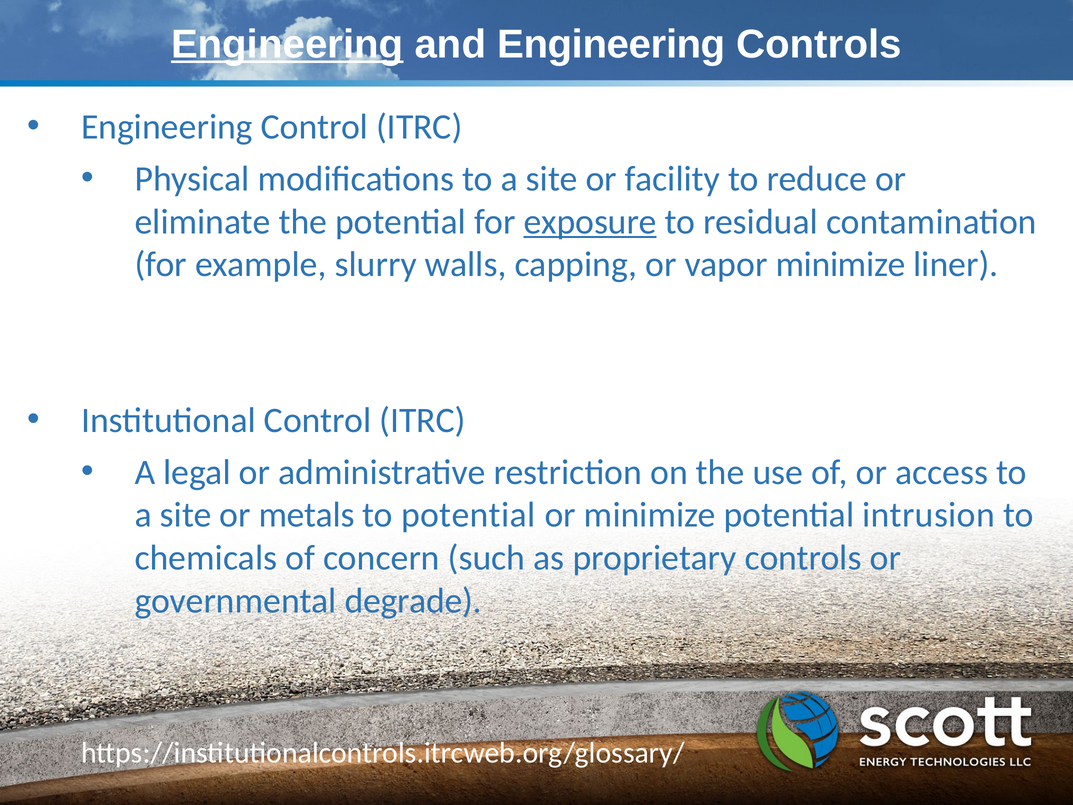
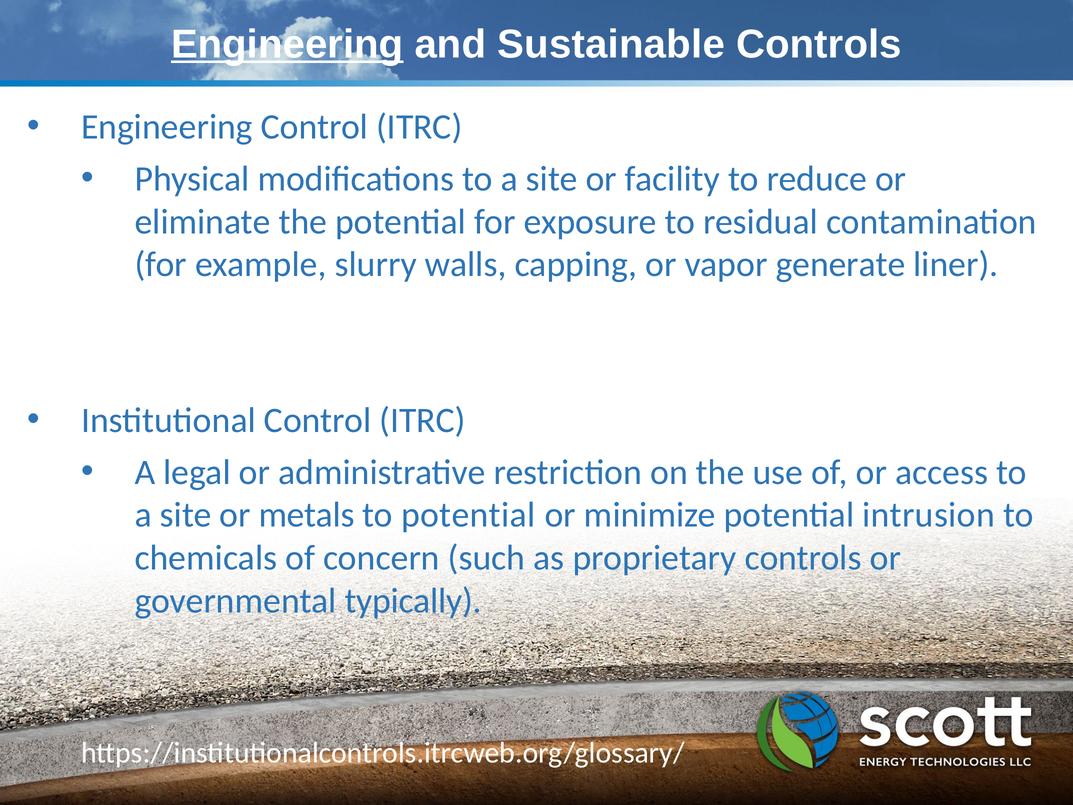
and Engineering: Engineering -> Sustainable
exposure underline: present -> none
vapor minimize: minimize -> generate
degrade: degrade -> typically
